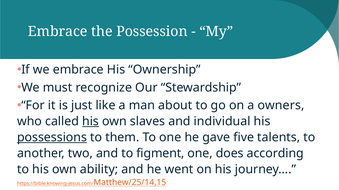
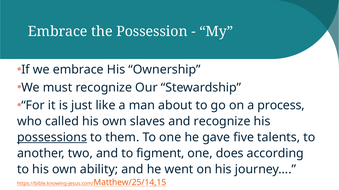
owners: owners -> process
his at (91, 122) underline: present -> none
and individual: individual -> recognize
